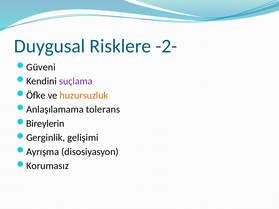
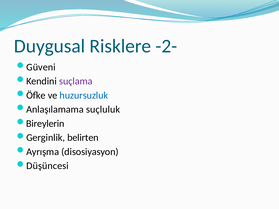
huzursuzluk colour: orange -> blue
tolerans: tolerans -> suçluluk
gelişimi: gelişimi -> belirten
Korumasız: Korumasız -> Düşüncesi
